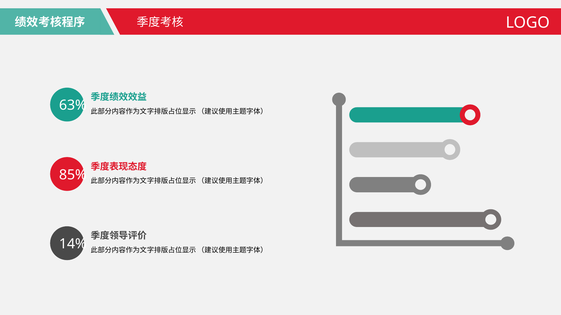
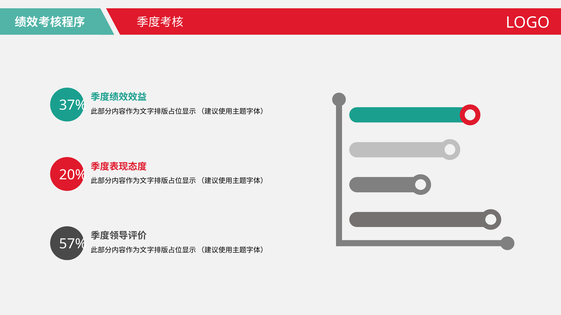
63%: 63% -> 37%
85%: 85% -> 20%
14%: 14% -> 57%
